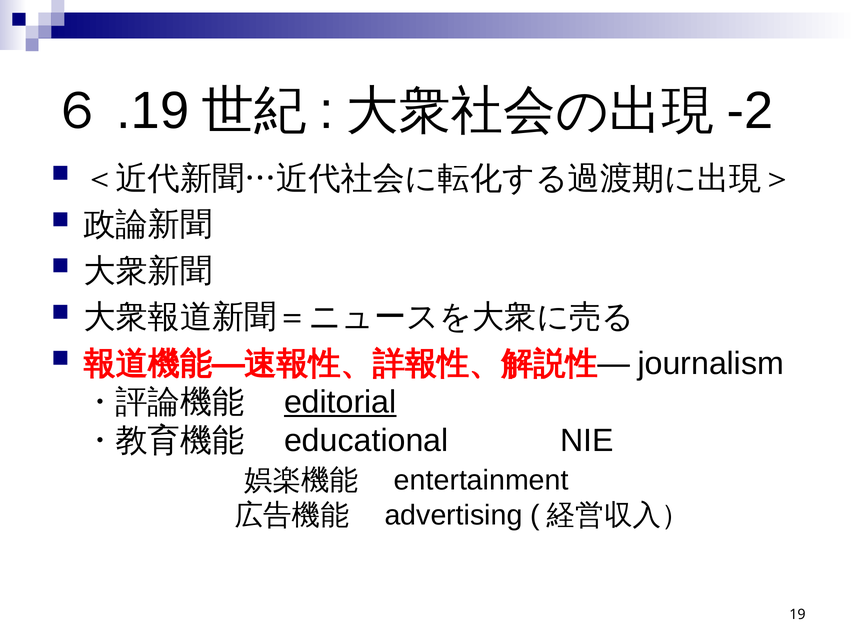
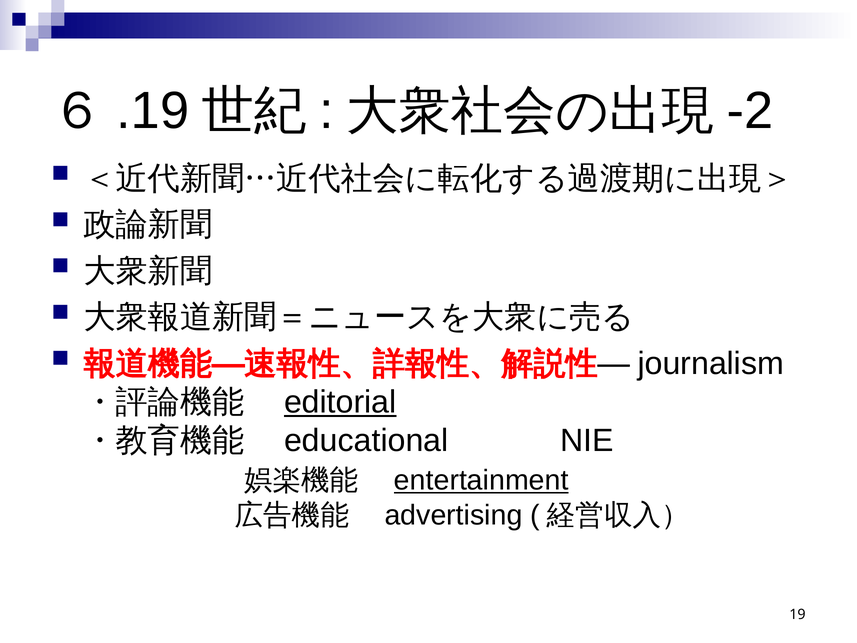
entertainment underline: none -> present
